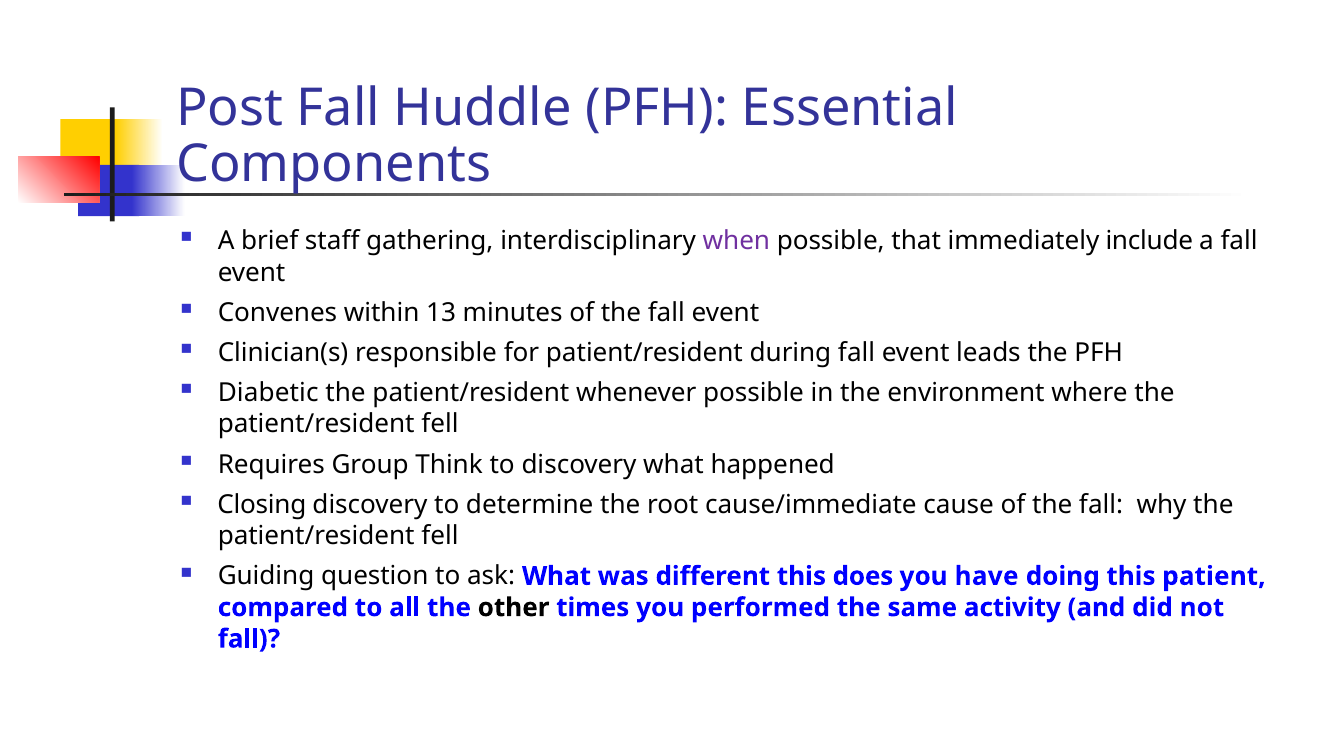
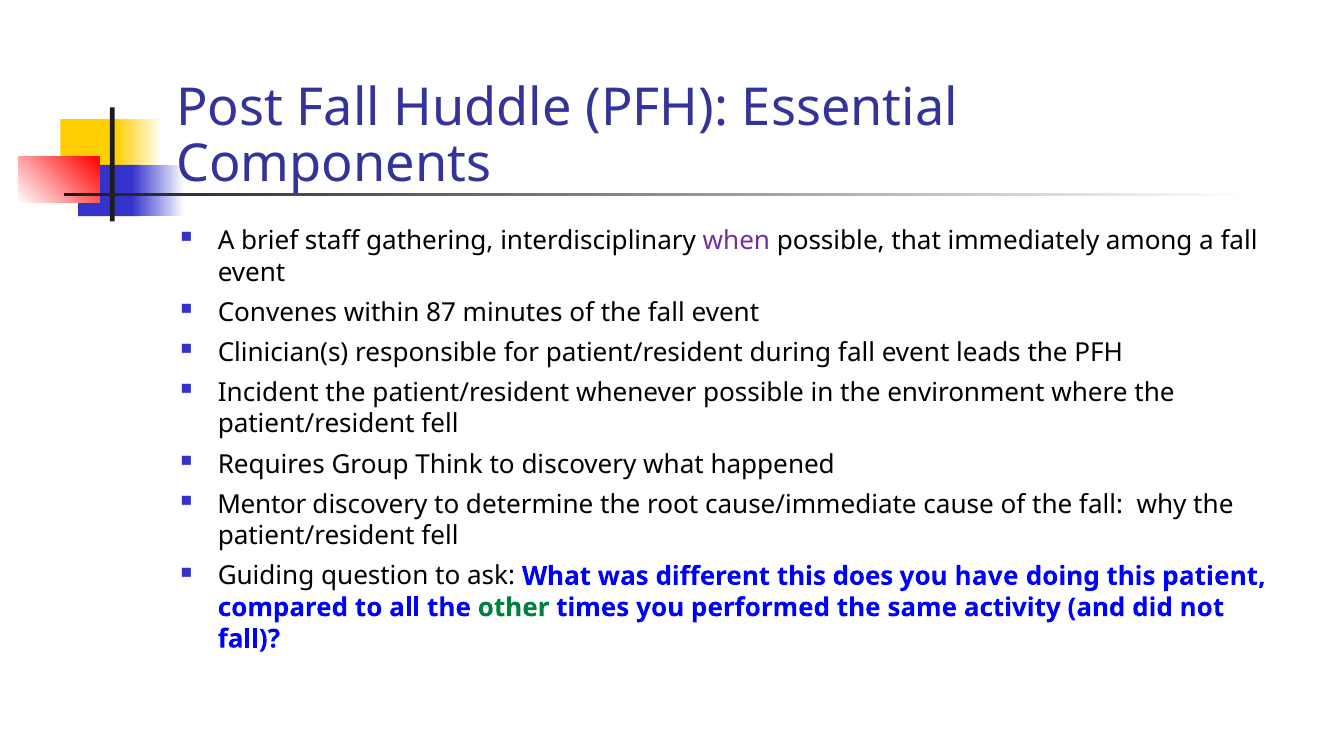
include: include -> among
13: 13 -> 87
Diabetic: Diabetic -> Incident
Closing: Closing -> Mentor
other colour: black -> green
